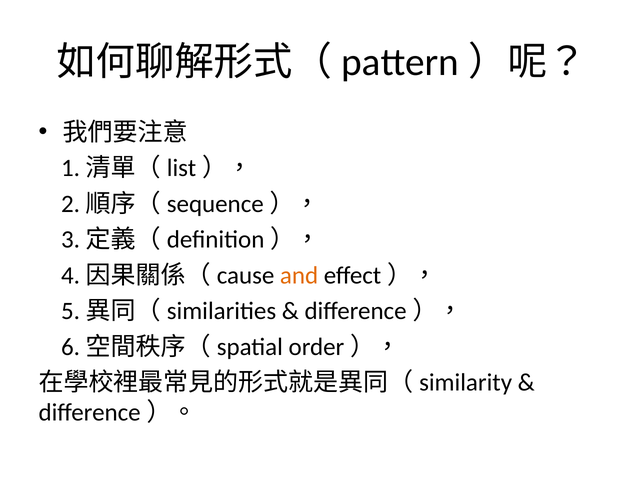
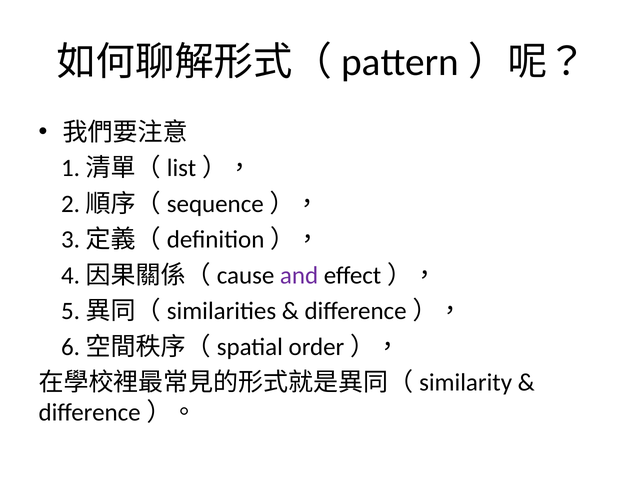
and colour: orange -> purple
